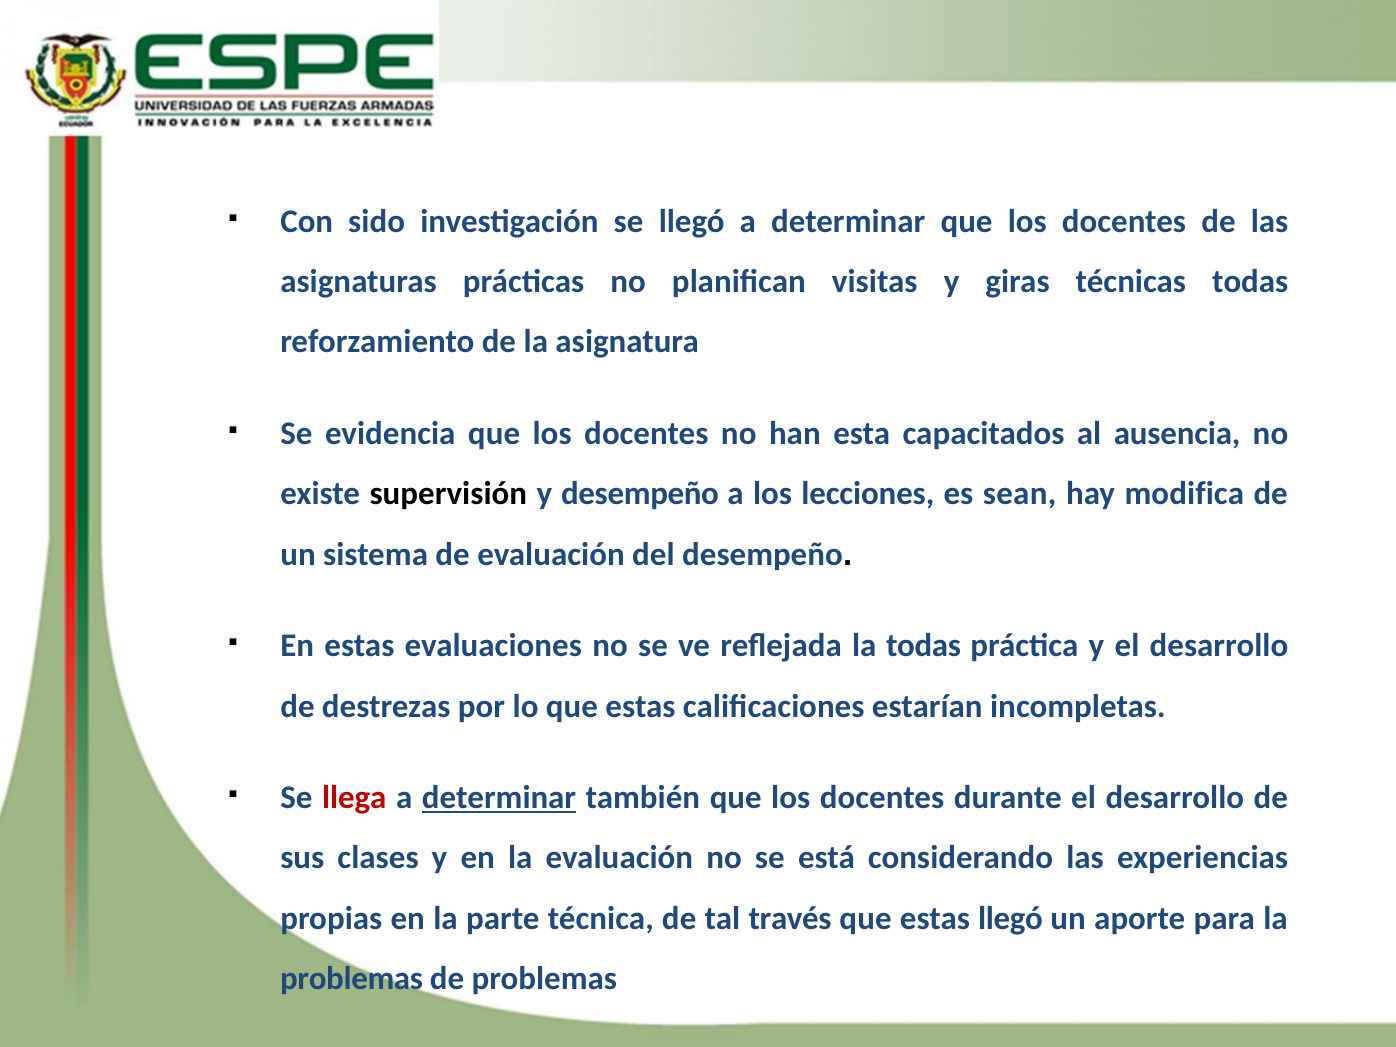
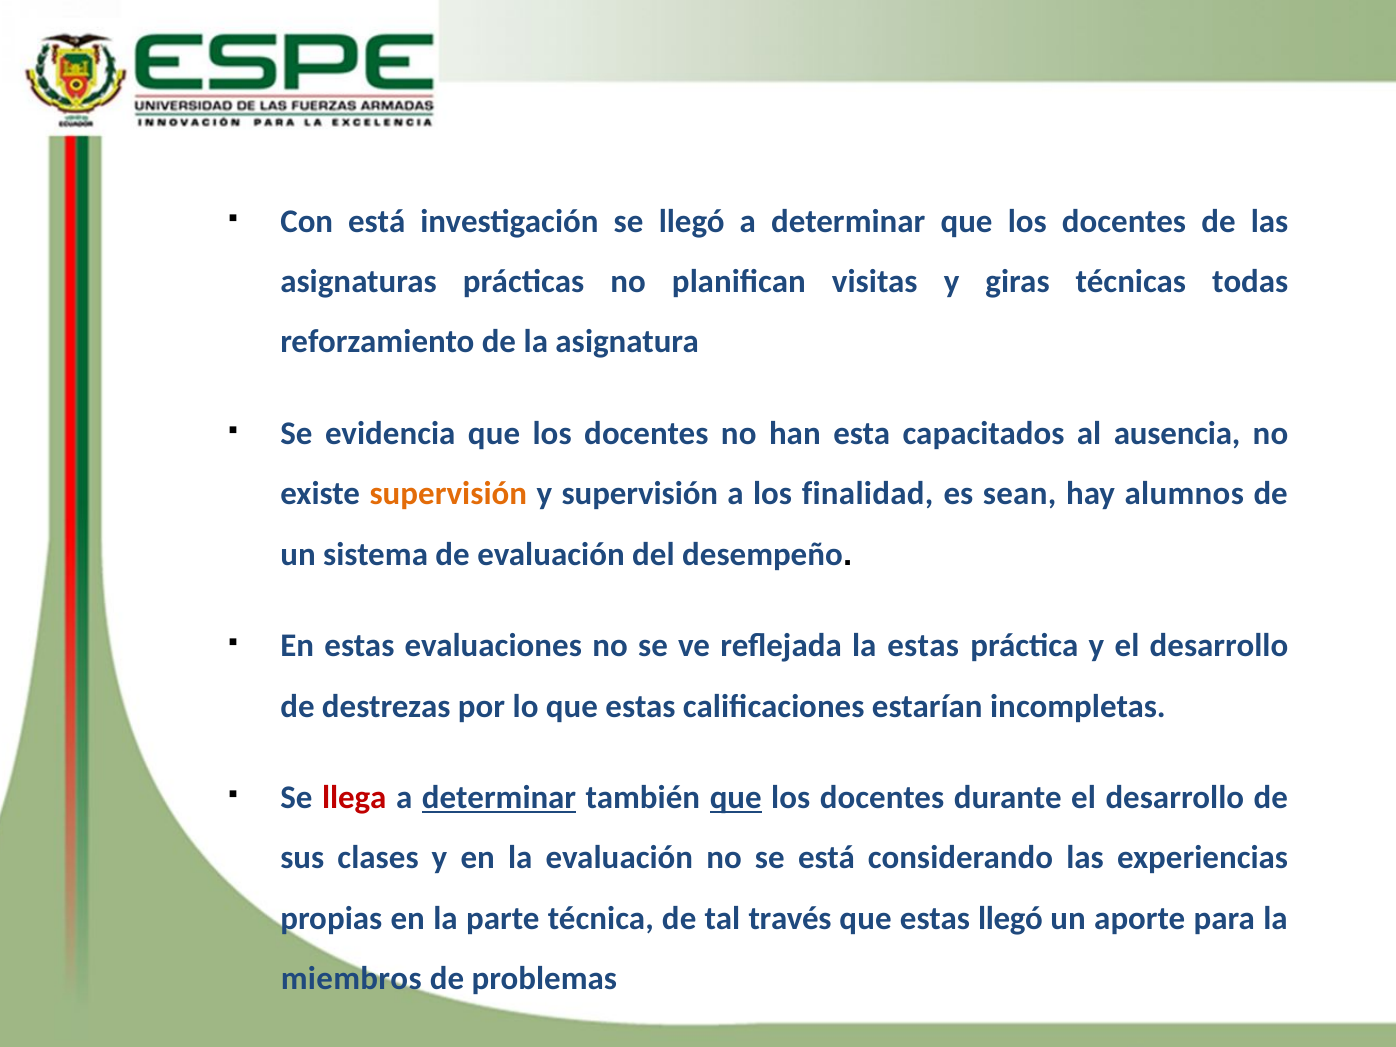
Con sido: sido -> está
supervisión at (448, 494) colour: black -> orange
y desempeño: desempeño -> supervisión
lecciones: lecciones -> finalidad
modifica: modifica -> alumnos
la todas: todas -> estas
que at (736, 798) underline: none -> present
problemas at (352, 979): problemas -> miembros
